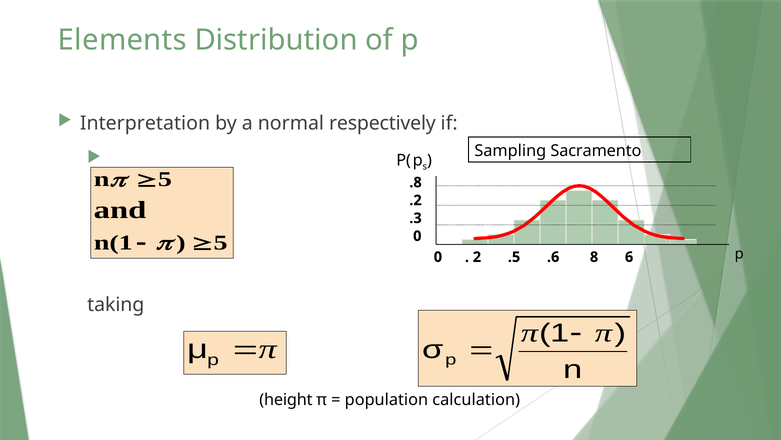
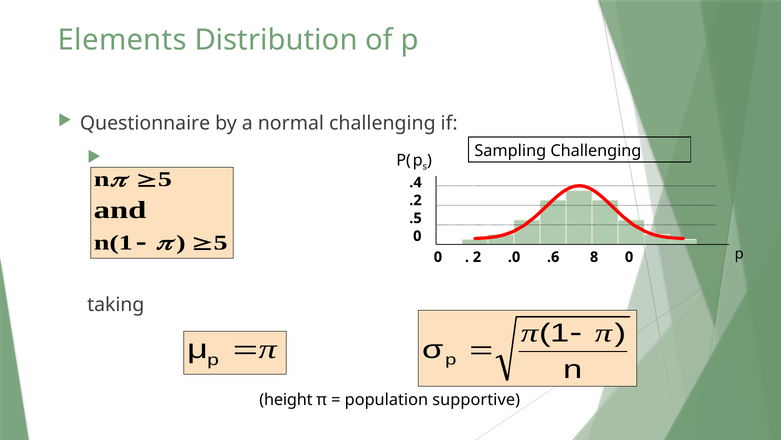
Interpretation: Interpretation -> Questionnaire
normal respectively: respectively -> challenging
Sampling Sacramento: Sacramento -> Challenging
.8: .8 -> .4
.3: .3 -> .5
.5: .5 -> .0
8 6: 6 -> 0
calculation: calculation -> supportive
